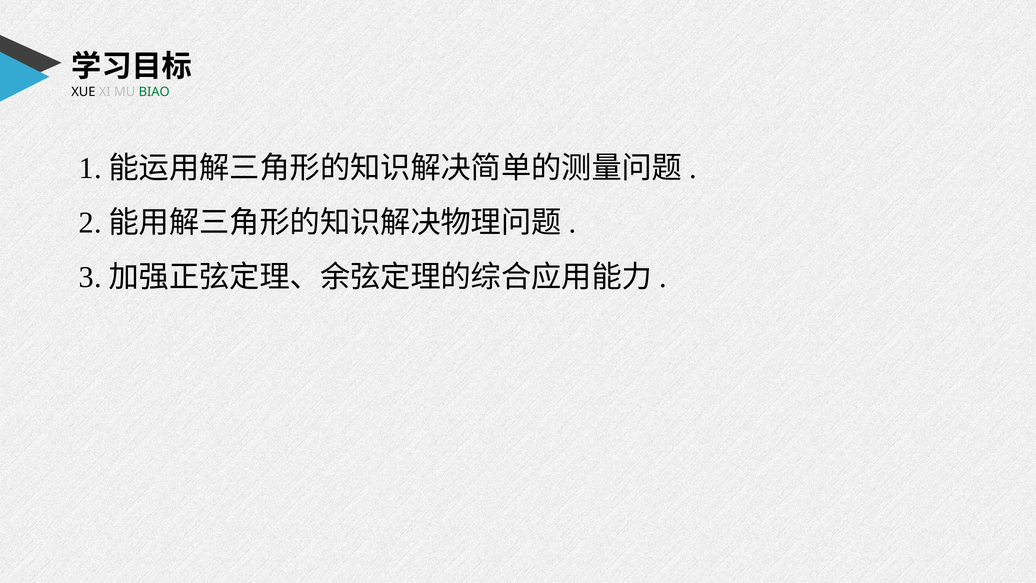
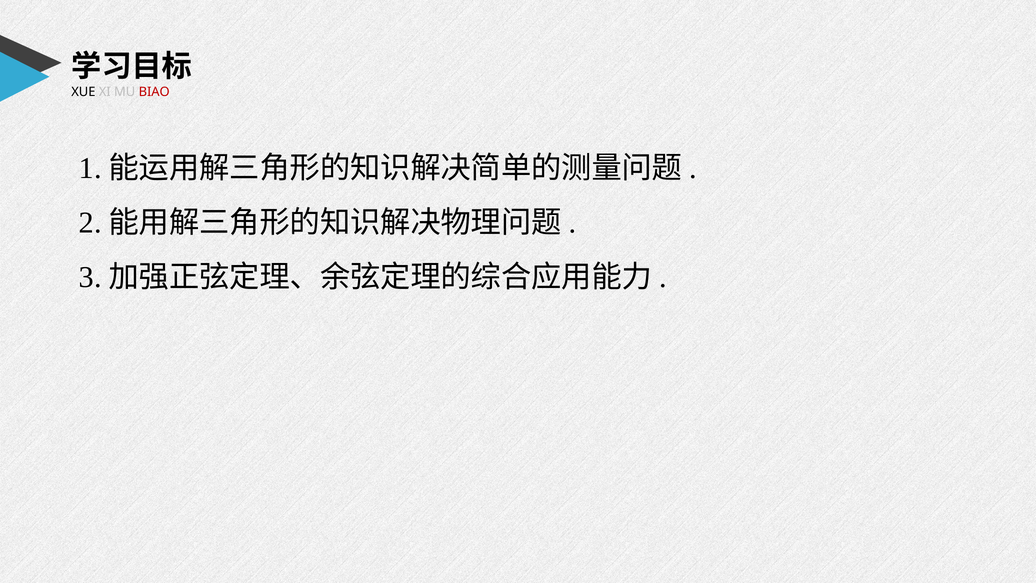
BIAO colour: green -> red
